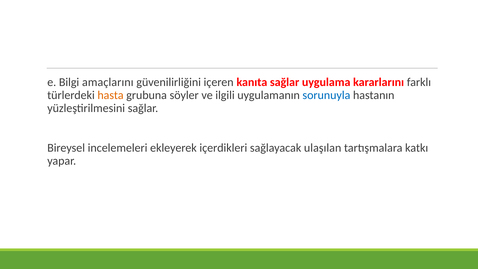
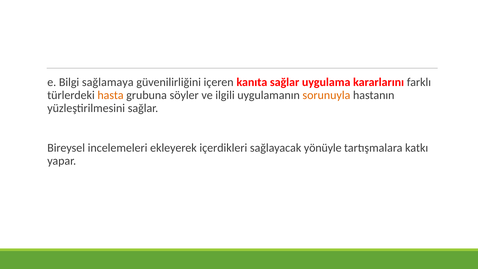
amaçlarını: amaçlarını -> sağlamaya
sorunuyla colour: blue -> orange
ulaşılan: ulaşılan -> yönüyle
